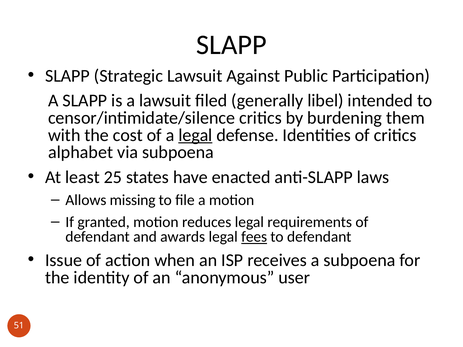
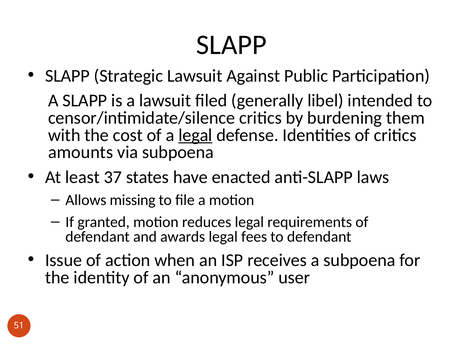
alphabet: alphabet -> amounts
25: 25 -> 37
fees underline: present -> none
